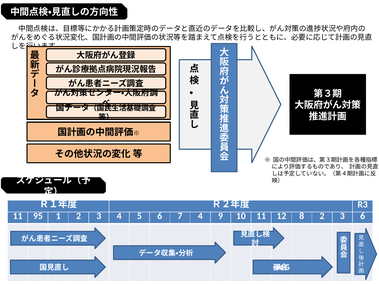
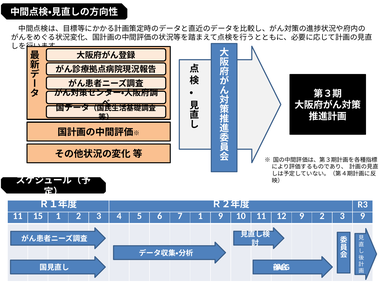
95: 95 -> 15
7 4: 4 -> 1
12 8: 8 -> 9
3 6: 6 -> 9
